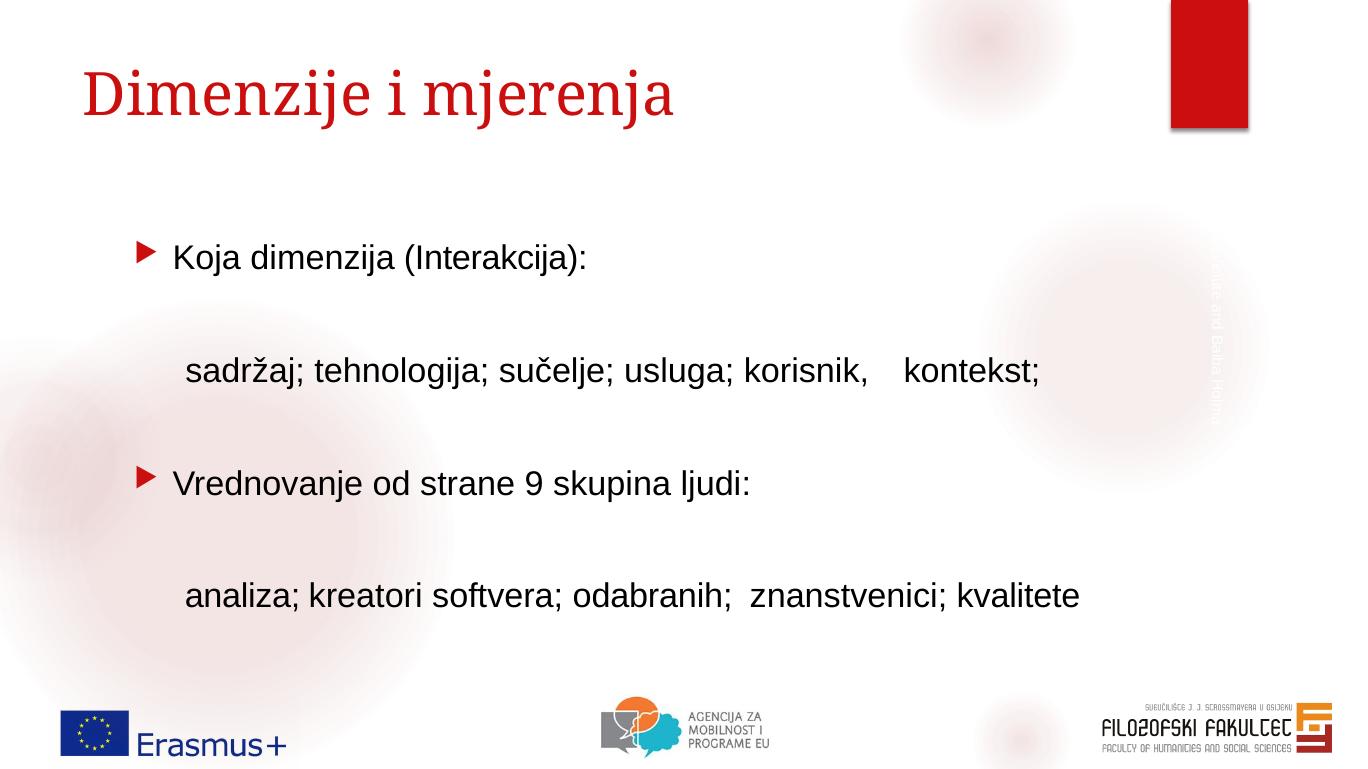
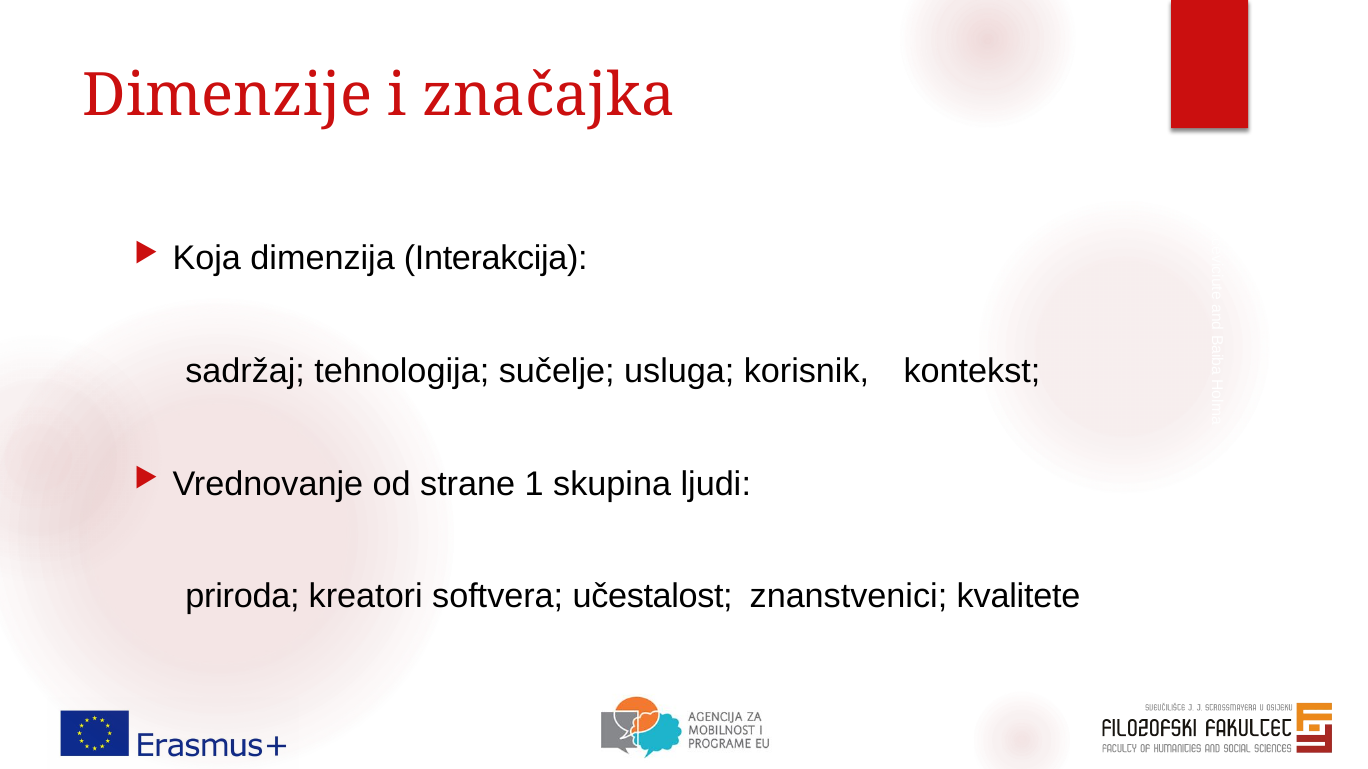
mjerenja: mjerenja -> značajka
9: 9 -> 1
analiza: analiza -> priroda
odabranih: odabranih -> učestalost
